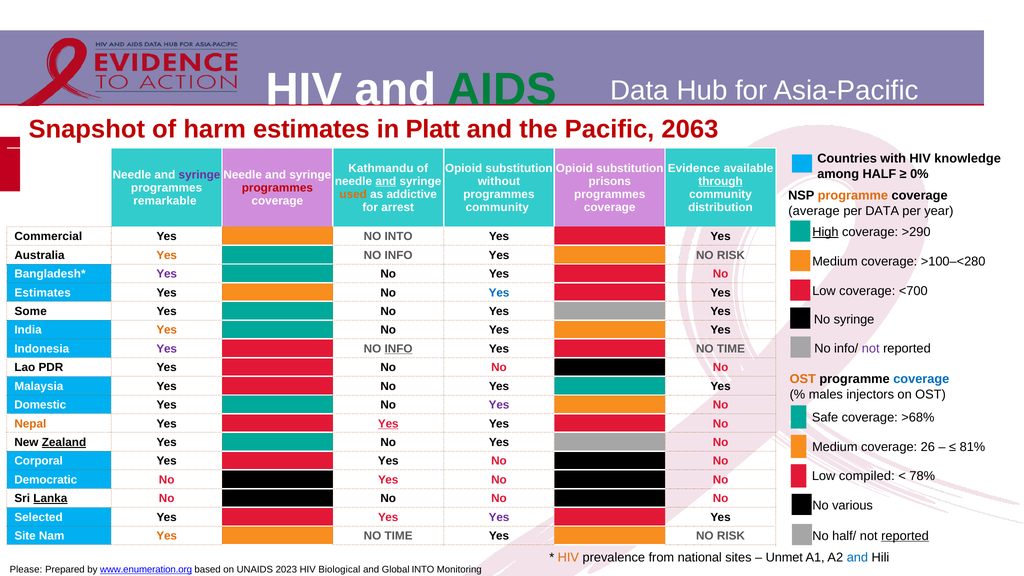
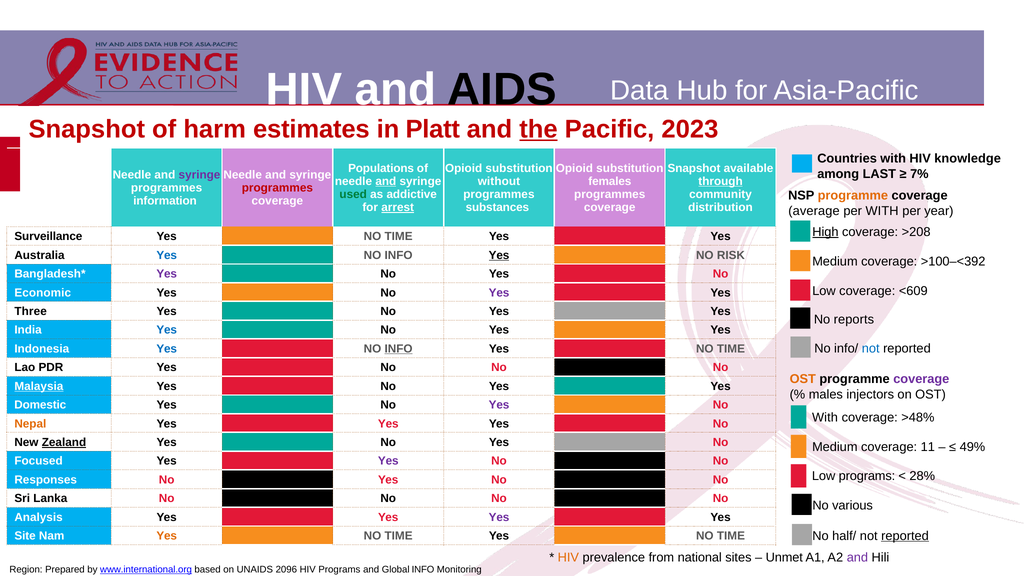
AIDS colour: green -> black
the underline: none -> present
2063: 2063 -> 2023
Kathmandu: Kathmandu -> Populations
Evidence at (694, 168): Evidence -> Snapshot
HALF: HALF -> LAST
0%: 0% -> 7%
prisons: prisons -> females
used colour: orange -> green
remarkable: remarkable -> information
arrest underline: none -> present
community at (497, 207): community -> substances
per DATA: DATA -> WITH
>290: >290 -> >208
Commercial: Commercial -> Surveillance
INTO at (399, 237): INTO -> TIME
Yes at (167, 255) colour: orange -> blue
Yes at (499, 255) underline: none -> present
>100–<280: >100–<280 -> >100–<392
<700: <700 -> <609
Estimates at (43, 293): Estimates -> Economic
Yes at (499, 293) colour: blue -> purple
Some: Some -> Three
No syringe: syringe -> reports
Yes at (167, 330) colour: orange -> blue
not at (871, 348) colour: purple -> blue
Yes at (167, 349) colour: purple -> blue
coverage at (921, 379) colour: blue -> purple
Malaysia underline: none -> present
Safe at (825, 417): Safe -> With
>68%: >68% -> >48%
Yes at (388, 424) underline: present -> none
26: 26 -> 11
81%: 81% -> 49%
Corporal: Corporal -> Focused
Yes at (388, 461) colour: black -> purple
Low compiled: compiled -> programs
78%: 78% -> 28%
Democratic: Democratic -> Responses
Lanka underline: present -> none
Selected: Selected -> Analysis
RISK at (731, 536): RISK -> TIME
and at (857, 558) colour: blue -> purple
Please: Please -> Region
www.enumeration.org: www.enumeration.org -> www.international.org
2023: 2023 -> 2096
HIV Biological: Biological -> Programs
Global INTO: INTO -> INFO
